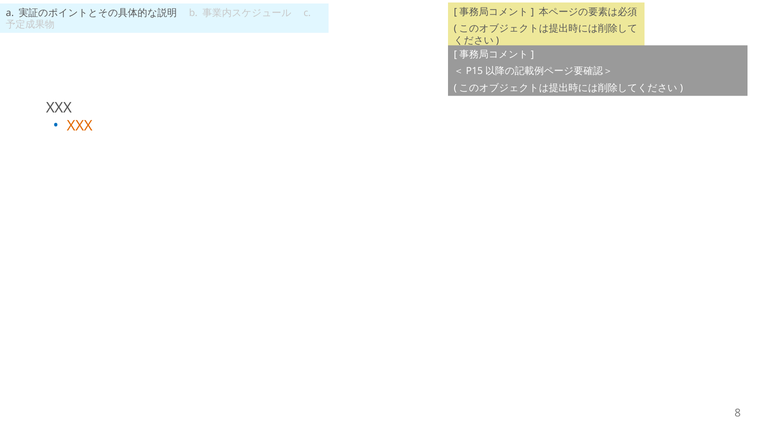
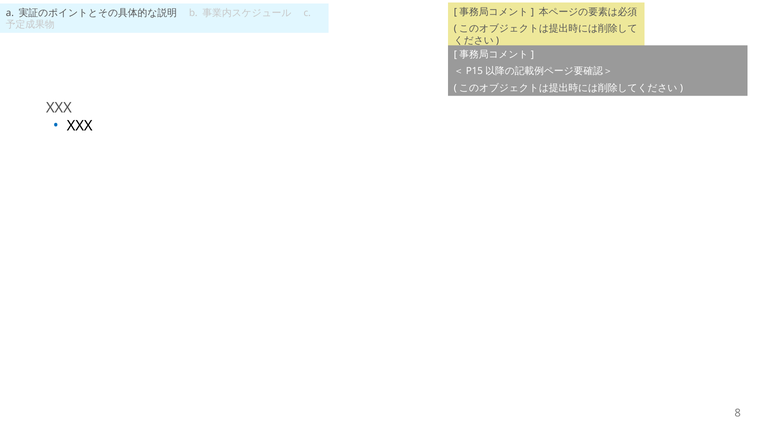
XXX at (80, 126) colour: orange -> black
